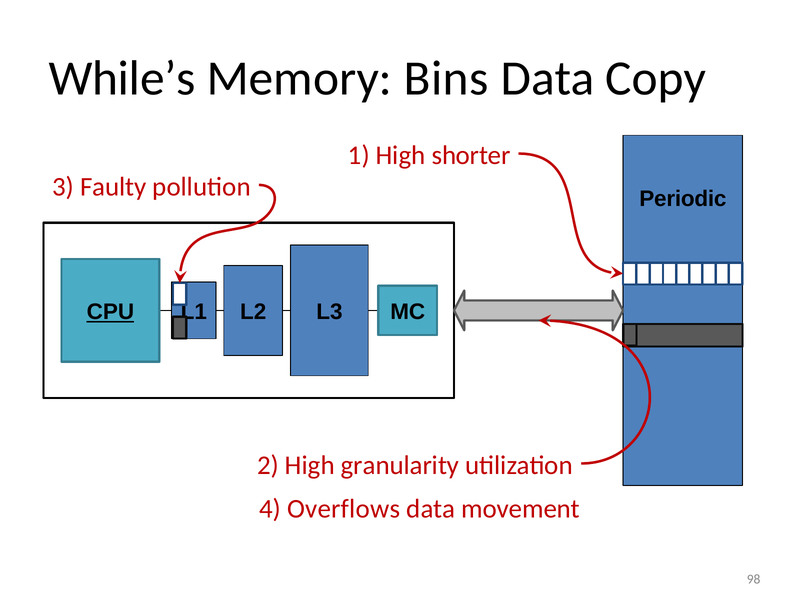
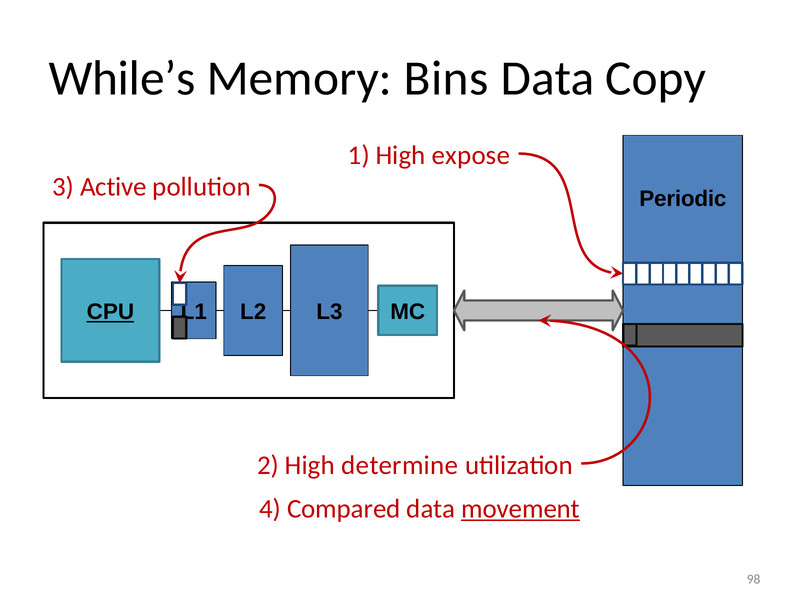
shorter: shorter -> expose
Faulty: Faulty -> Active
granularity: granularity -> determine
Overflows: Overflows -> Compared
movement underline: none -> present
